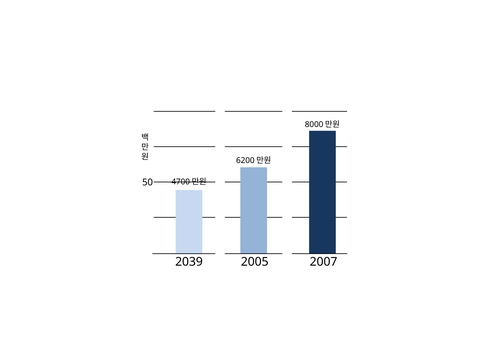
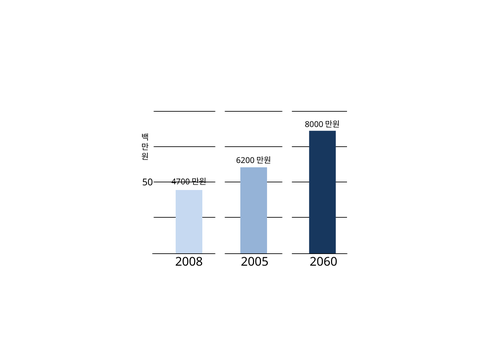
2039: 2039 -> 2008
2007: 2007 -> 2060
